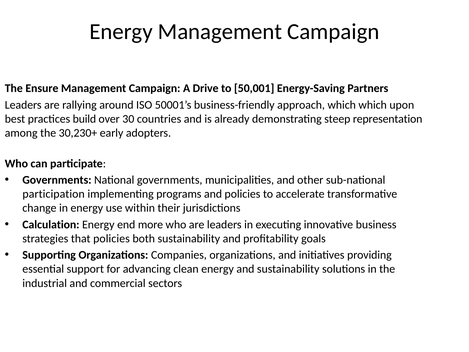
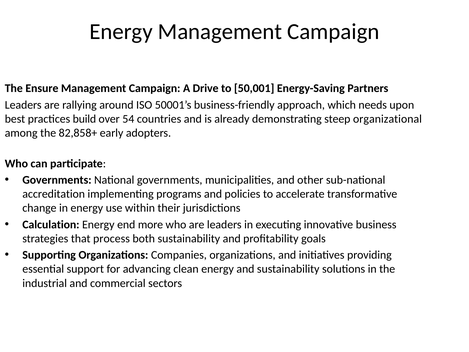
which which: which -> needs
30: 30 -> 54
representation: representation -> organizational
30,230+: 30,230+ -> 82,858+
participation: participation -> accreditation
that policies: policies -> process
